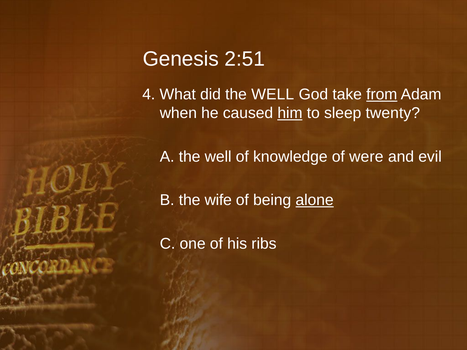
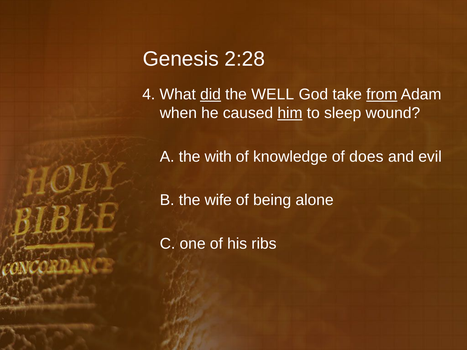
2:51: 2:51 -> 2:28
did underline: none -> present
twenty: twenty -> wound
A the well: well -> with
were: were -> does
alone underline: present -> none
